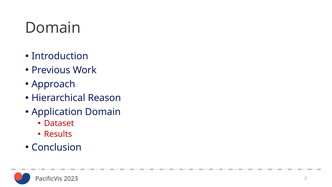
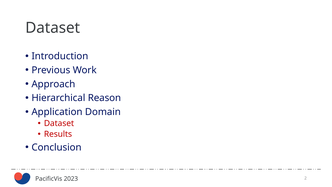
Domain at (53, 28): Domain -> Dataset
